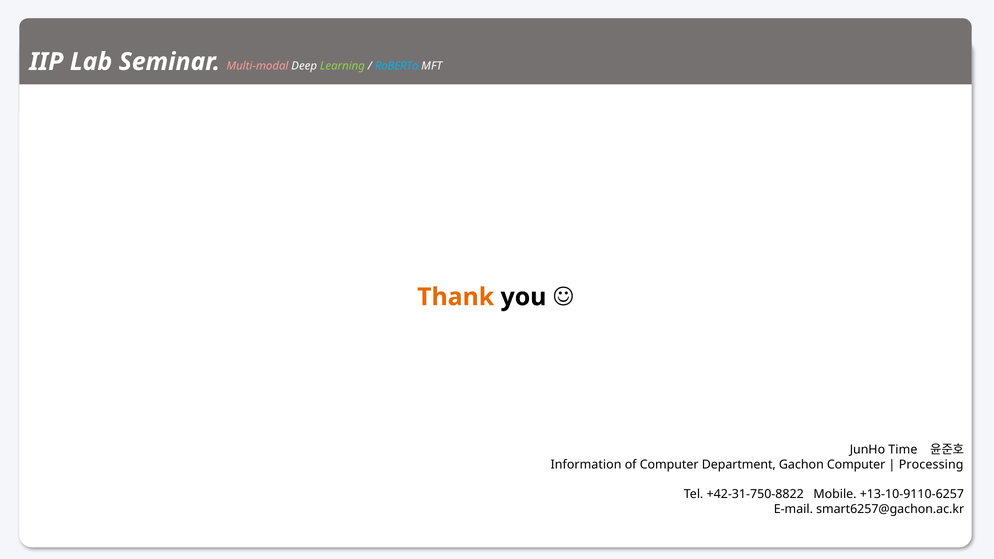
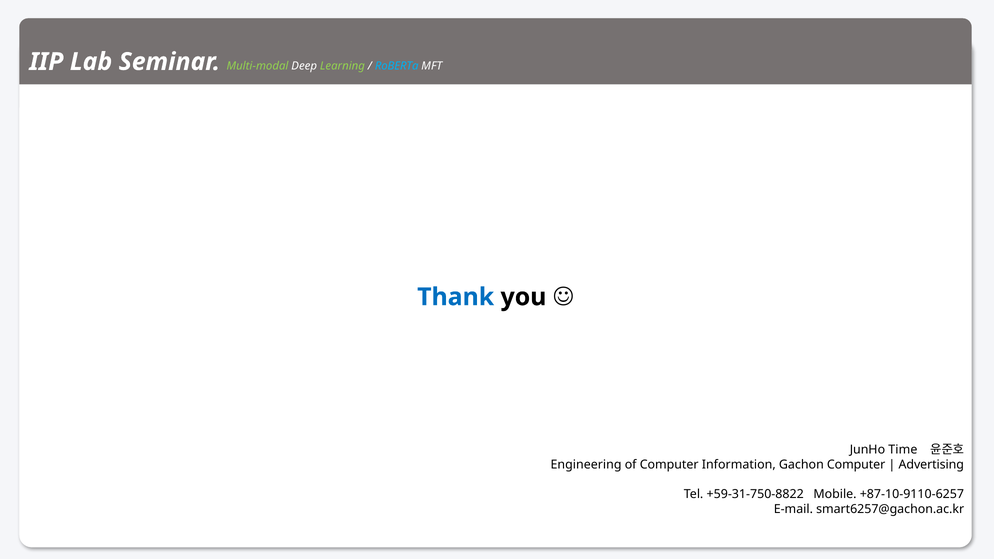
Multi-modal colour: pink -> light green
Thank colour: orange -> blue
Information: Information -> Engineering
Department: Department -> Information
Processing: Processing -> Advertising
+42-31-750-8822: +42-31-750-8822 -> +59-31-750-8822
+13-10-9110-6257: +13-10-9110-6257 -> +87-10-9110-6257
